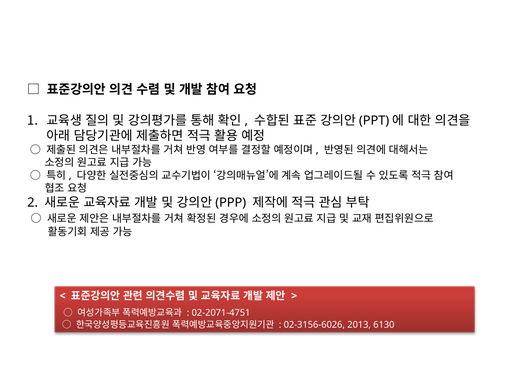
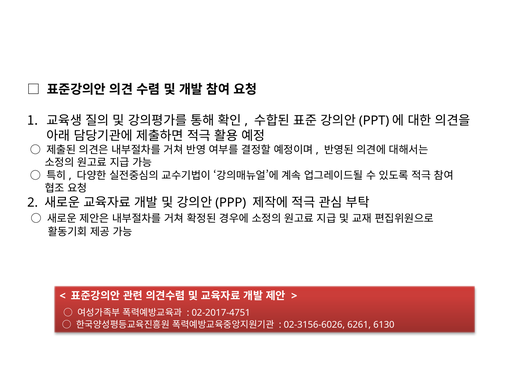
02-2071-4751: 02-2071-4751 -> 02-2017-4751
2013: 2013 -> 6261
